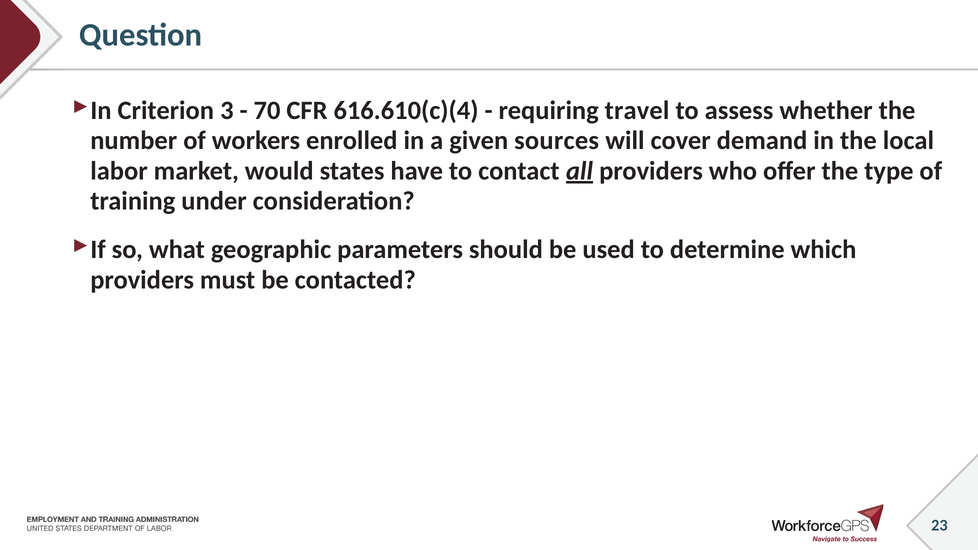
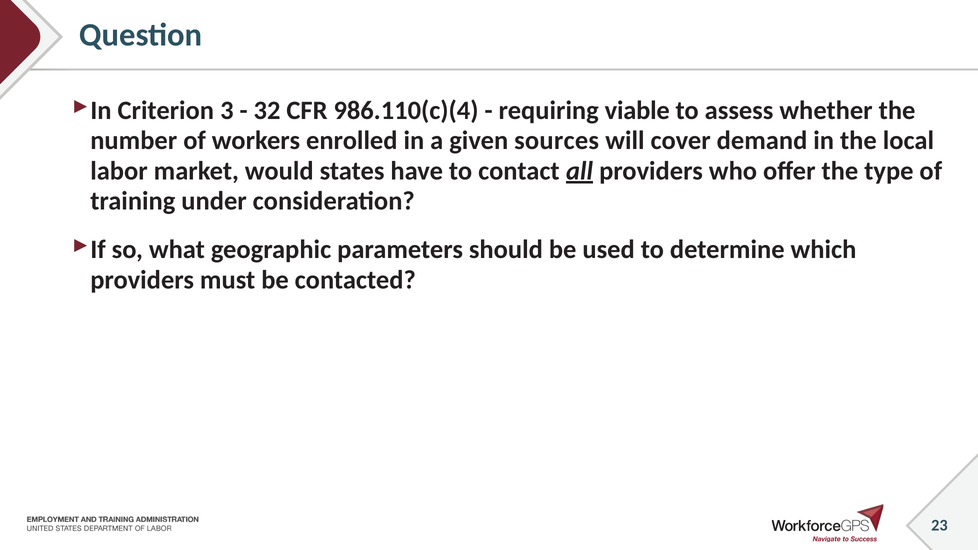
70: 70 -> 32
616.610(c)(4: 616.610(c)(4 -> 986.110(c)(4
travel: travel -> viable
